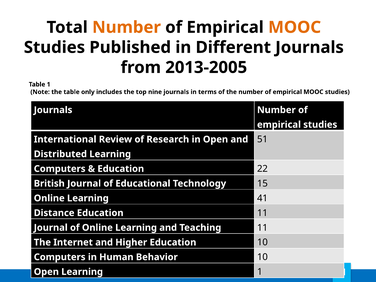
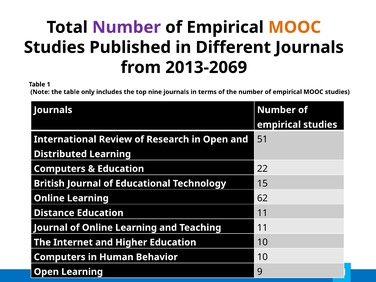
Number at (127, 27) colour: orange -> purple
2013-2005: 2013-2005 -> 2013-2069
41: 41 -> 62
Learning 1: 1 -> 9
